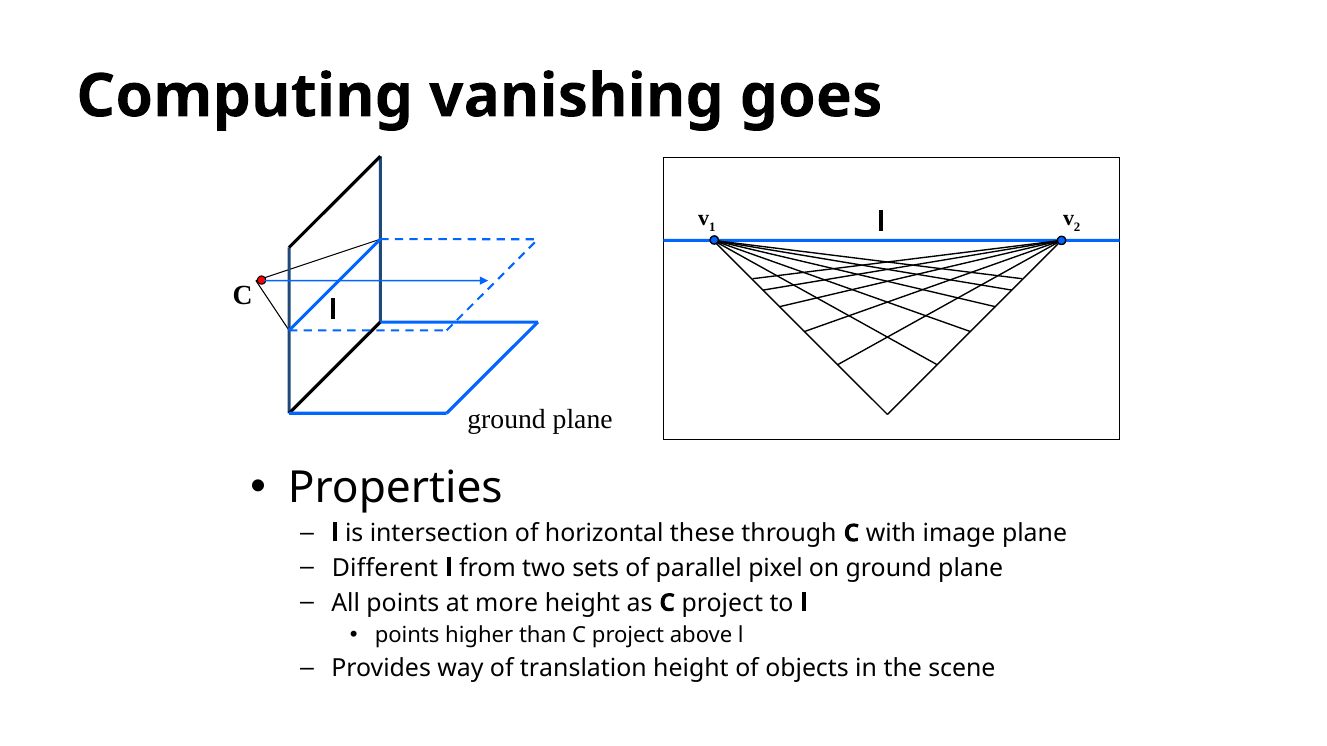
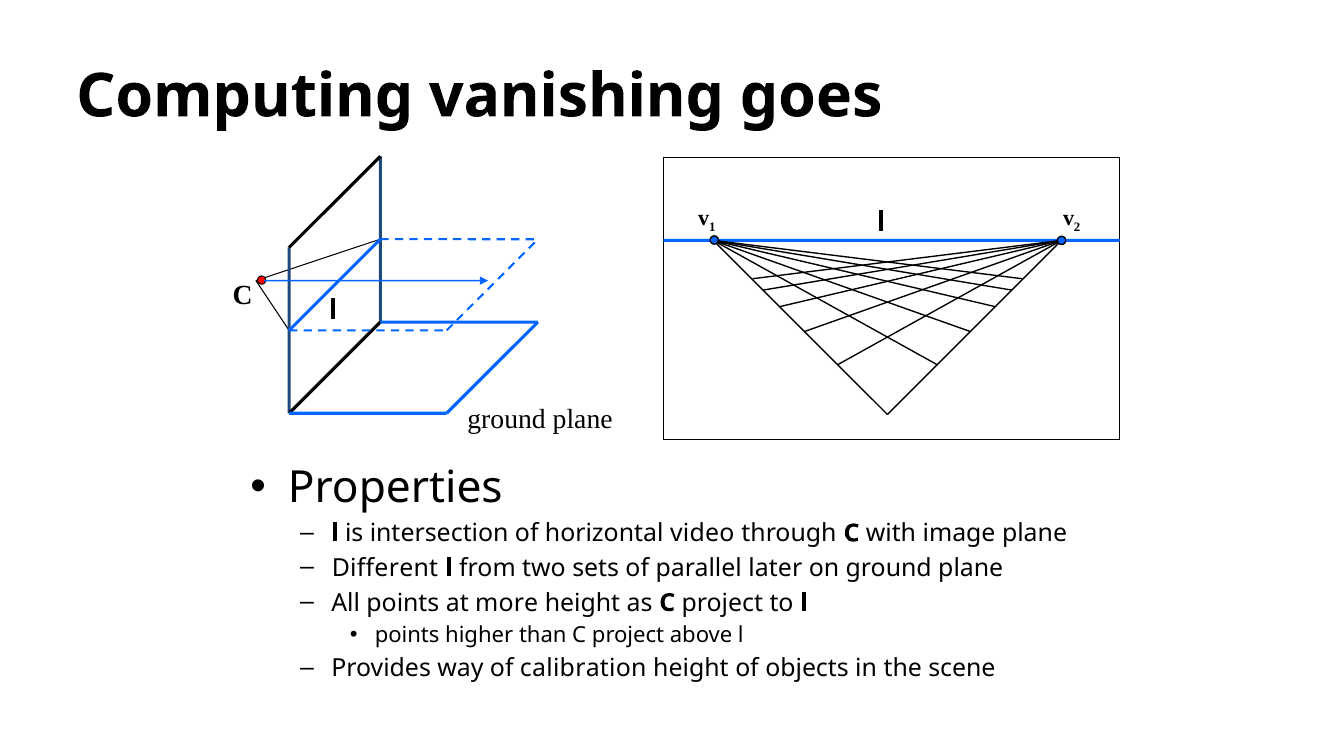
these: these -> video
pixel: pixel -> later
translation: translation -> calibration
